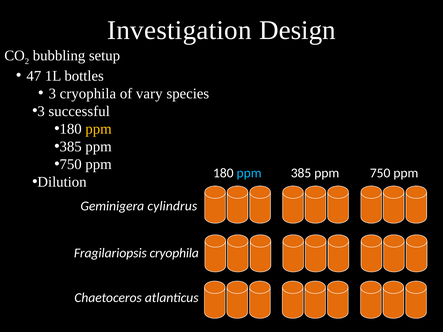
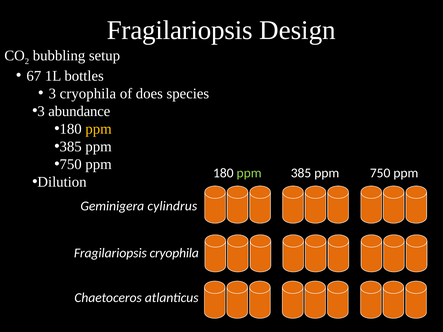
Investigation at (179, 30): Investigation -> Fragilariopsis
47: 47 -> 67
vary: vary -> does
successful: successful -> abundance
ppm at (249, 173) colour: light blue -> light green
